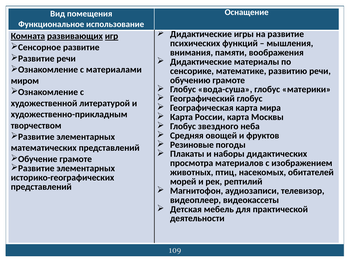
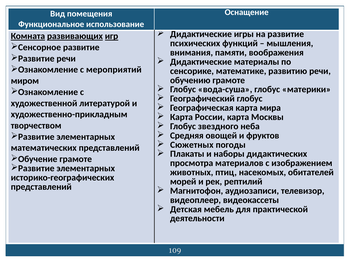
материалами: материалами -> мероприятий
Резиновые: Резиновые -> Сюжетных
